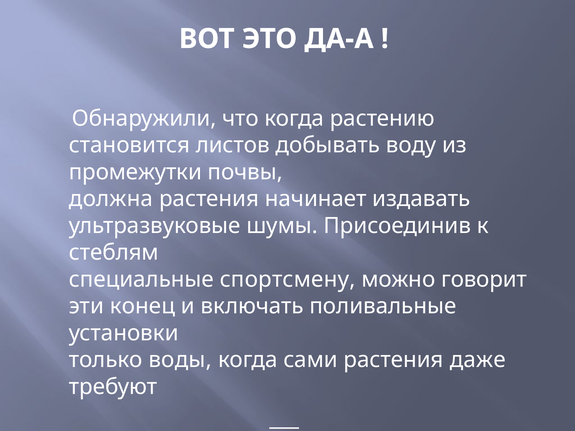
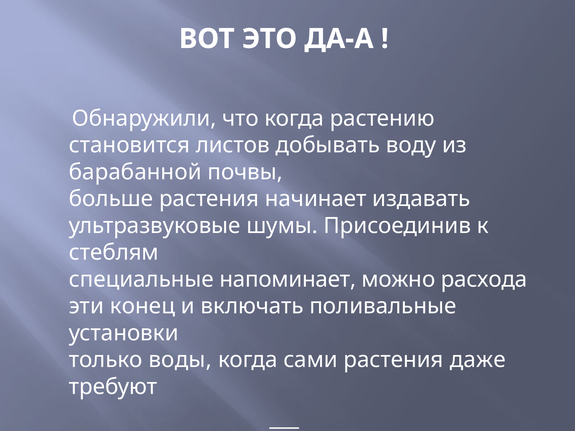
промежутки: промежутки -> барабанной
должна: должна -> больше
спортсмену: спортсмену -> напоминает
говорит: говорит -> расхода
